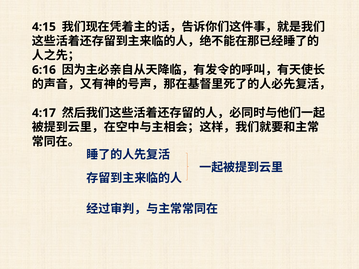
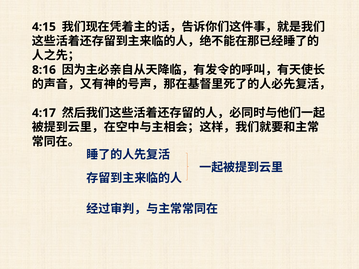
6:16: 6:16 -> 8:16
